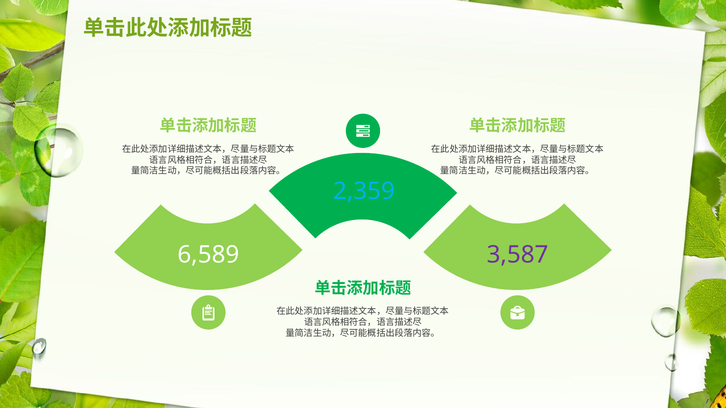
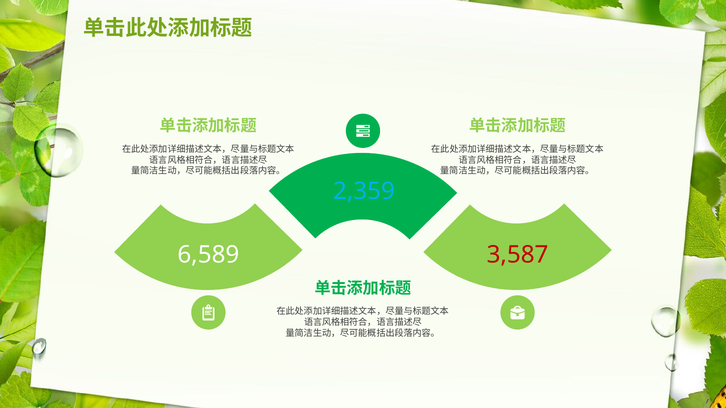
3,587 colour: purple -> red
